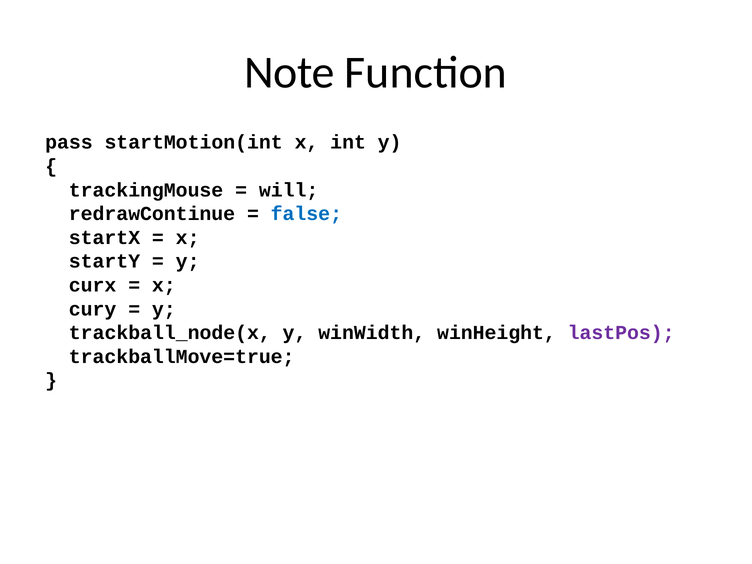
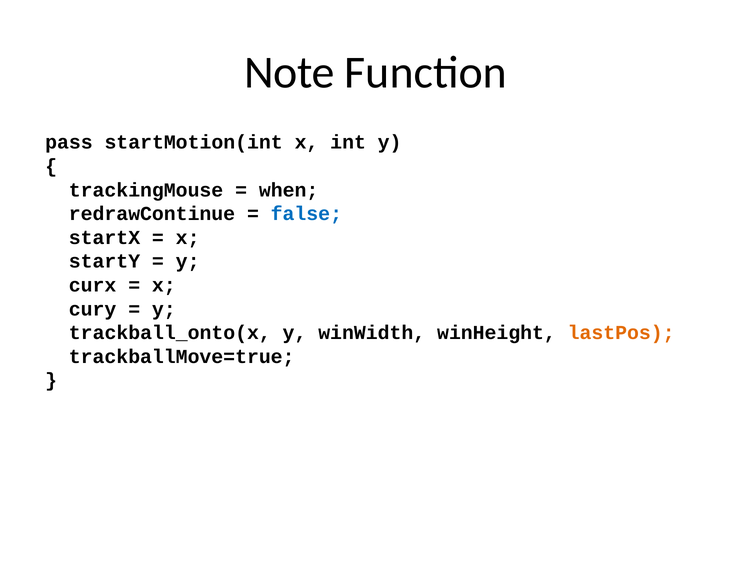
will: will -> when
trackball_node(x: trackball_node(x -> trackball_onto(x
lastPos colour: purple -> orange
